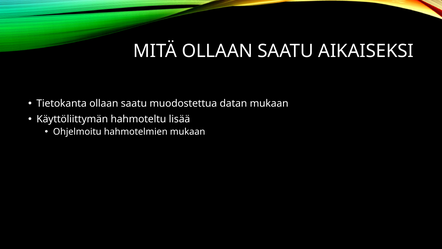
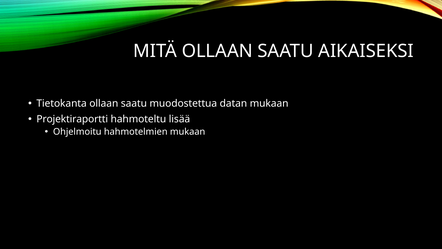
Käyttöliittymän: Käyttöliittymän -> Projektiraportti
